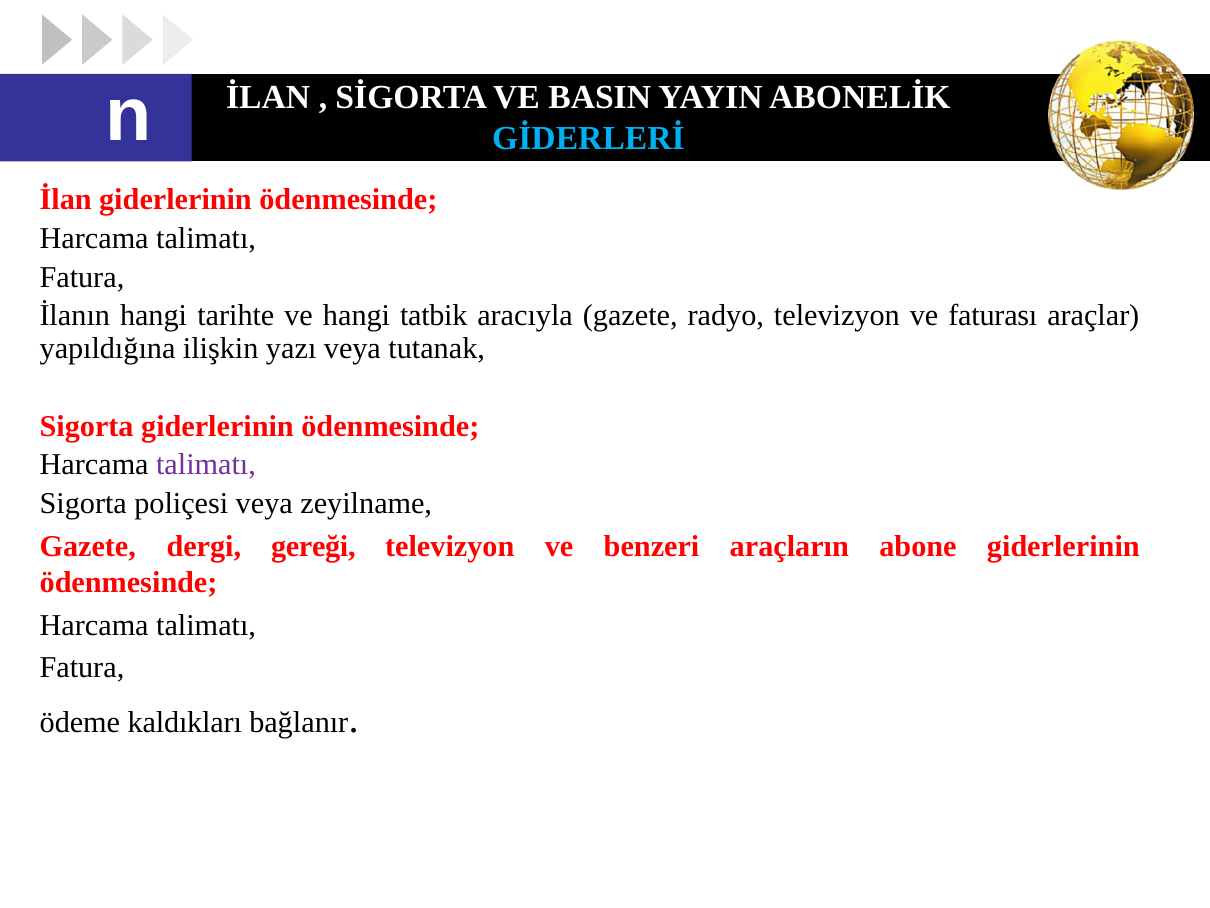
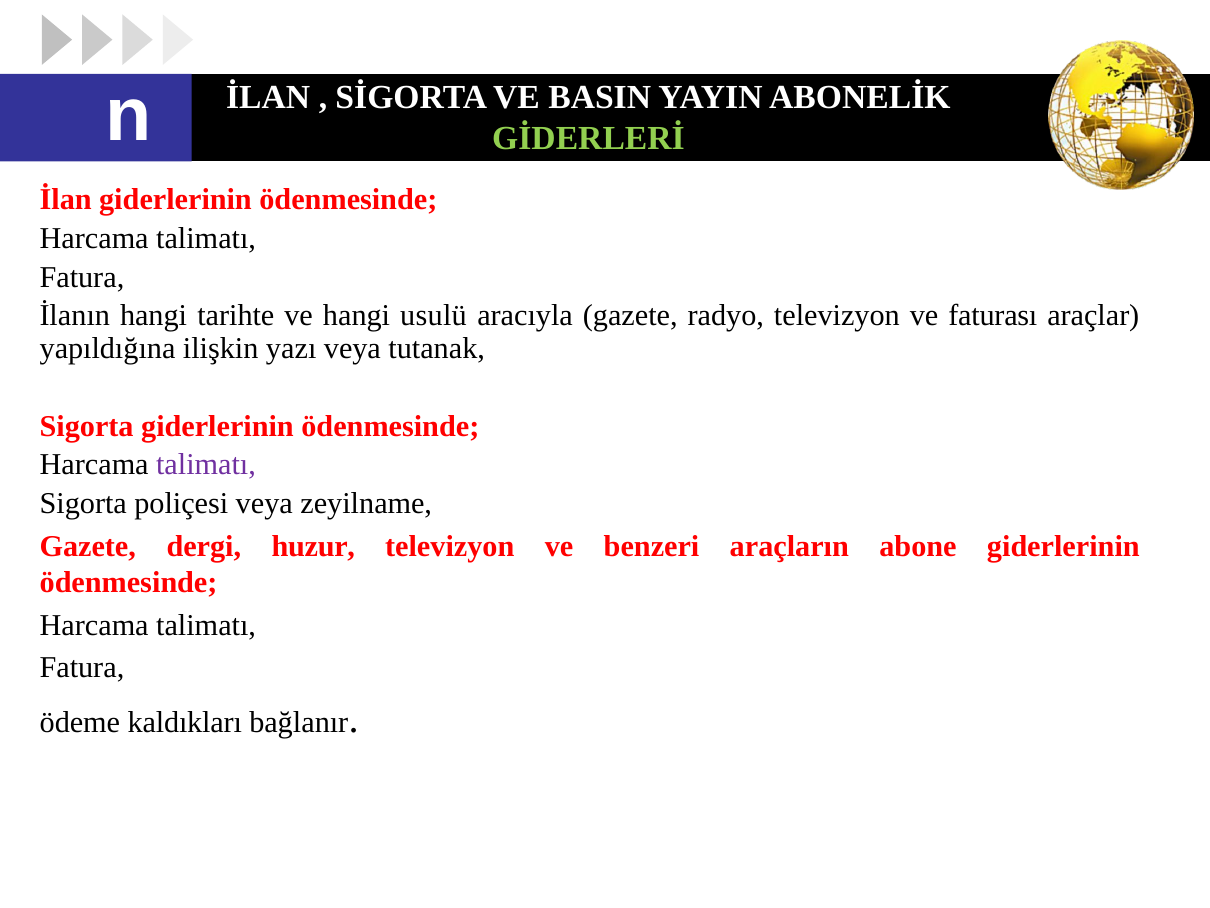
GİDERLERİ colour: light blue -> light green
tatbik: tatbik -> usulü
gereği: gereği -> huzur
